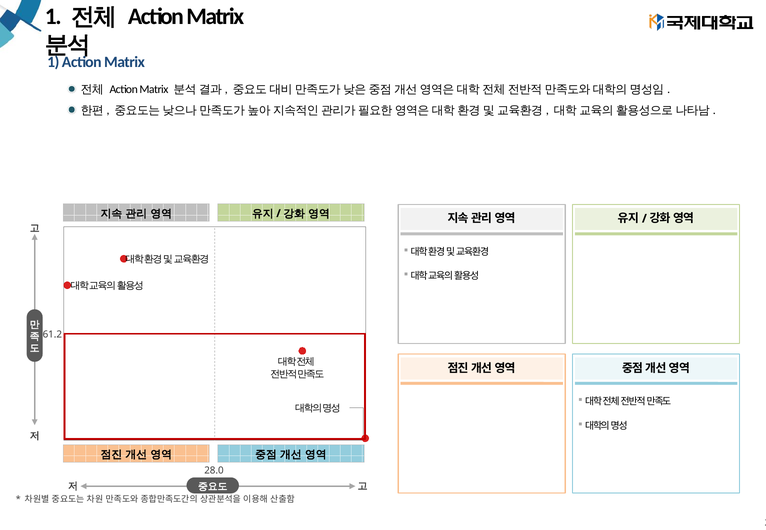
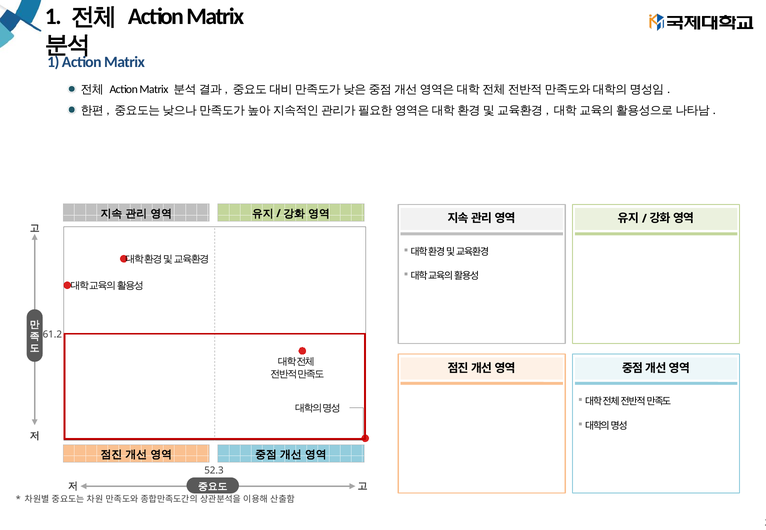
28.0: 28.0 -> 52.3
